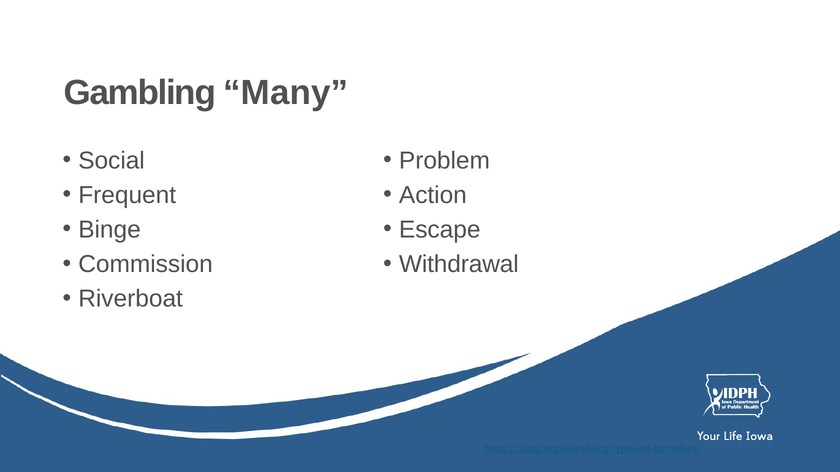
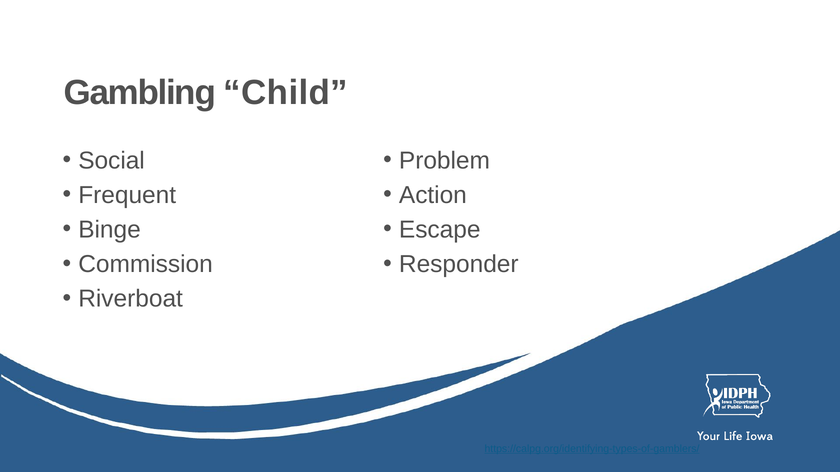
Many: Many -> Child
Withdrawal: Withdrawal -> Responder
